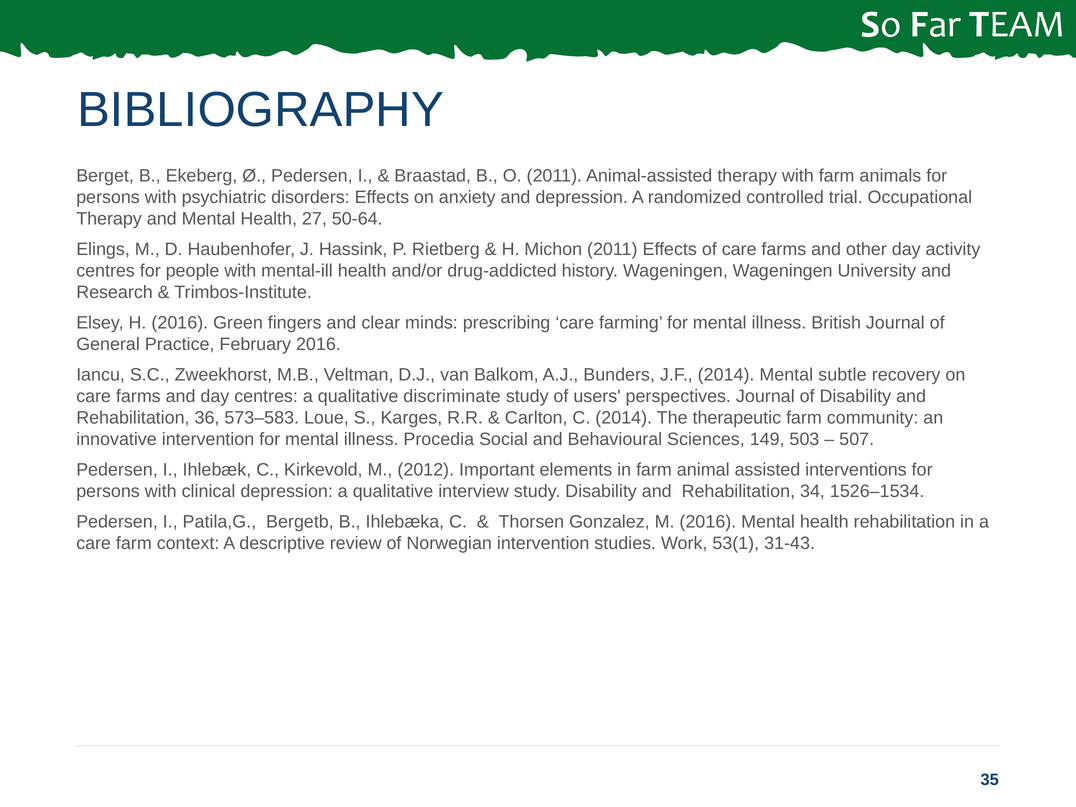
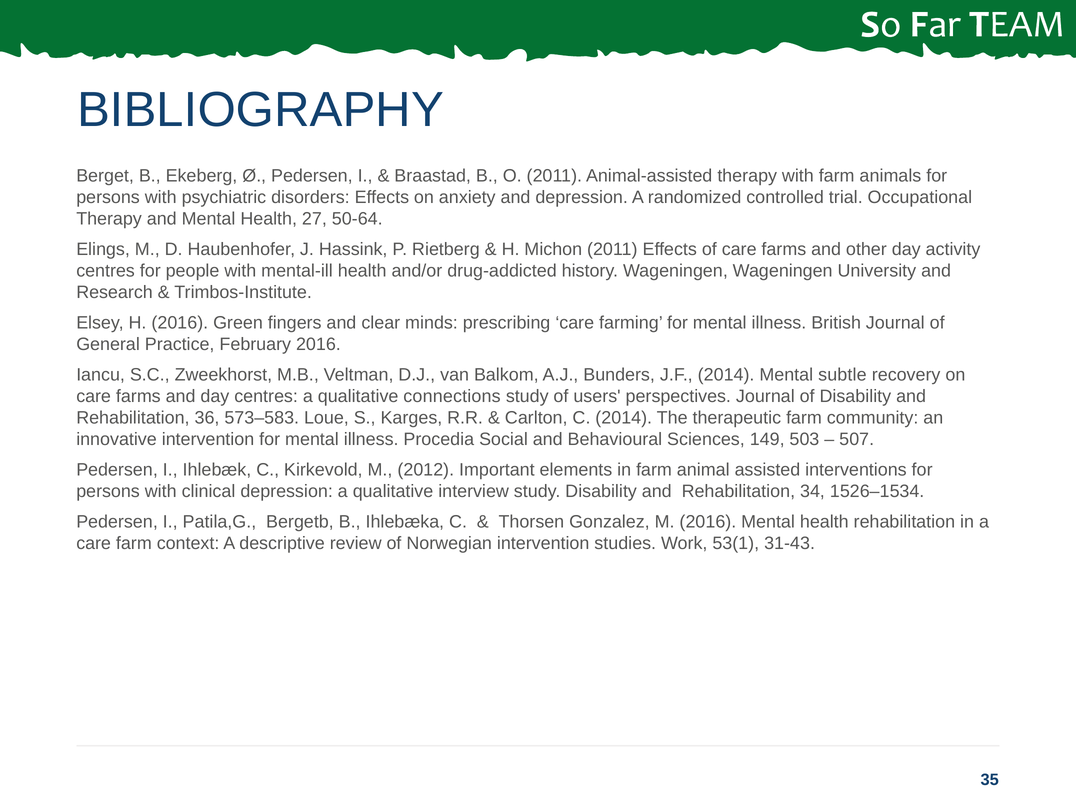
discriminate: discriminate -> connections
